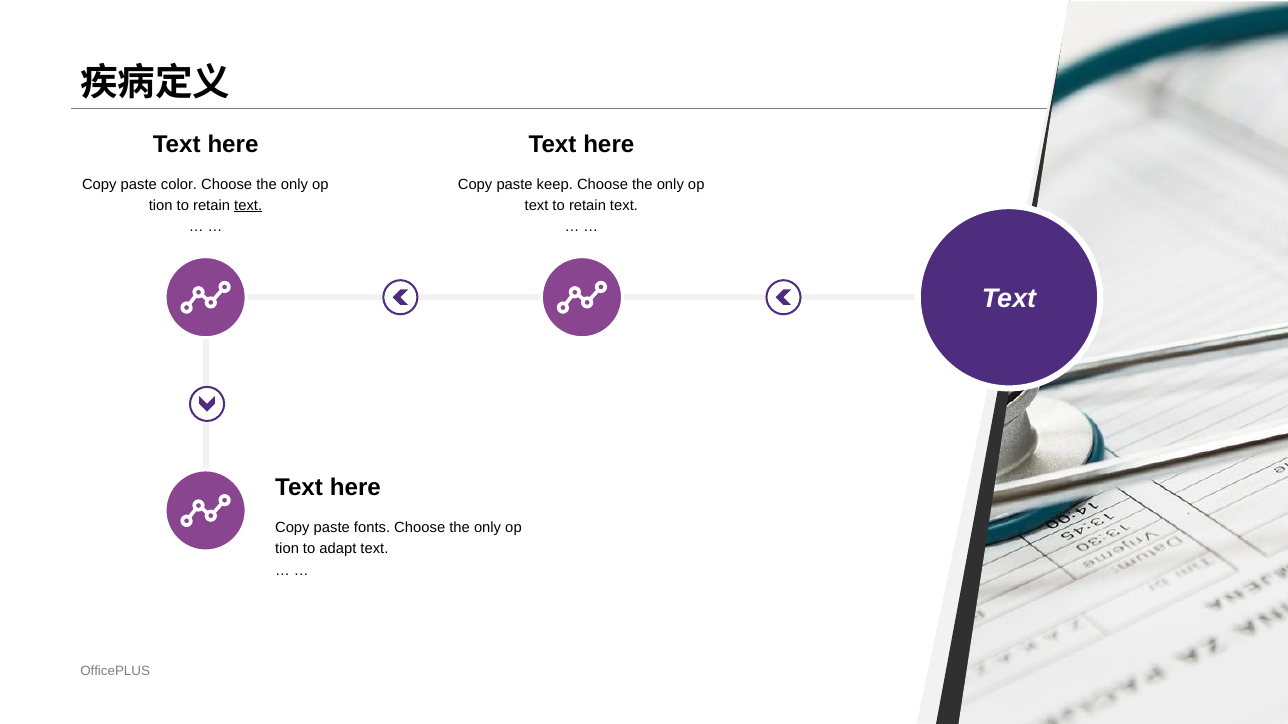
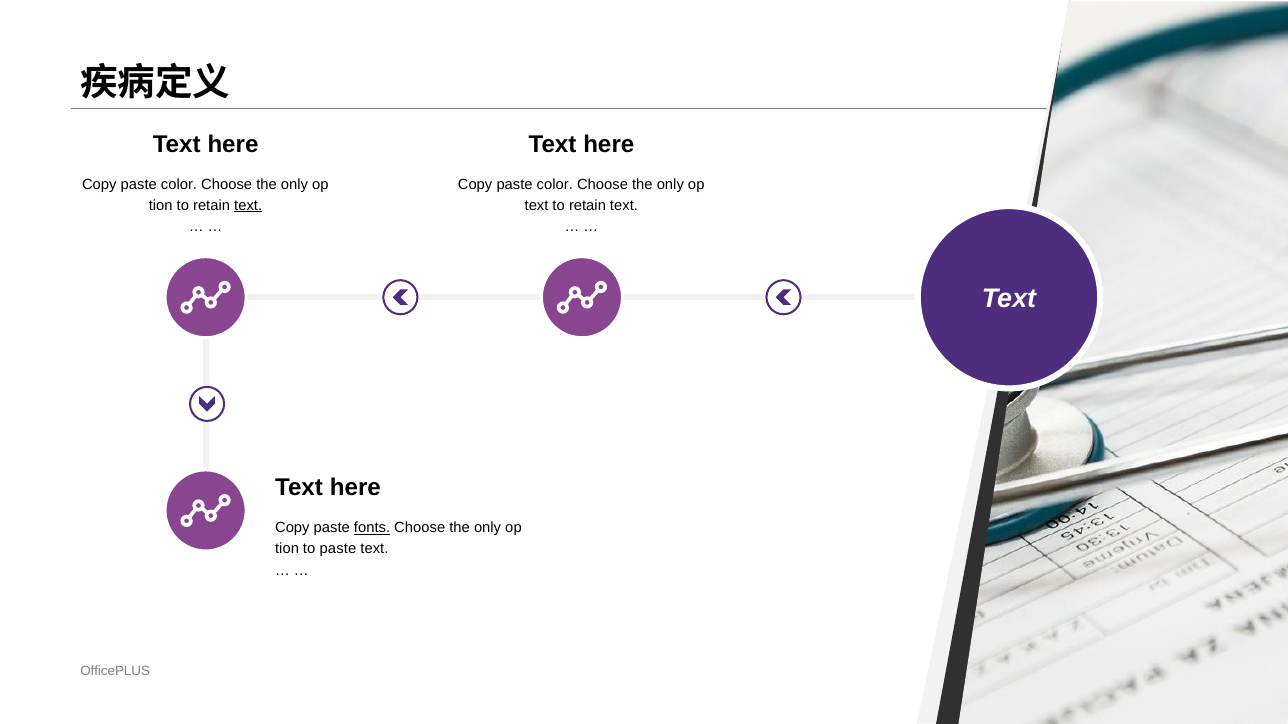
keep at (555, 184): keep -> color
fonts underline: none -> present
to adapt: adapt -> paste
